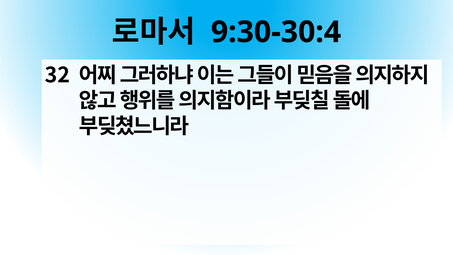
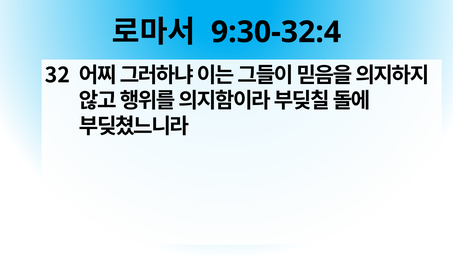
9:30-30:4: 9:30-30:4 -> 9:30-32:4
